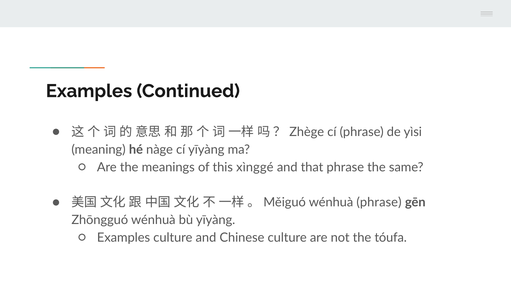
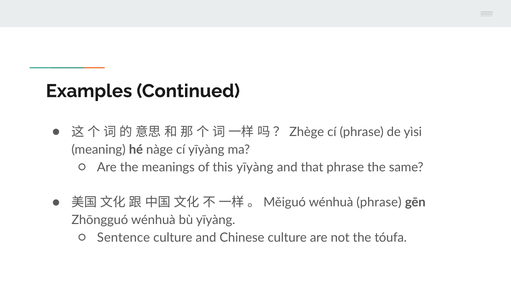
this xìnggé: xìnggé -> yīyàng
Examples at (124, 238): Examples -> Sentence
